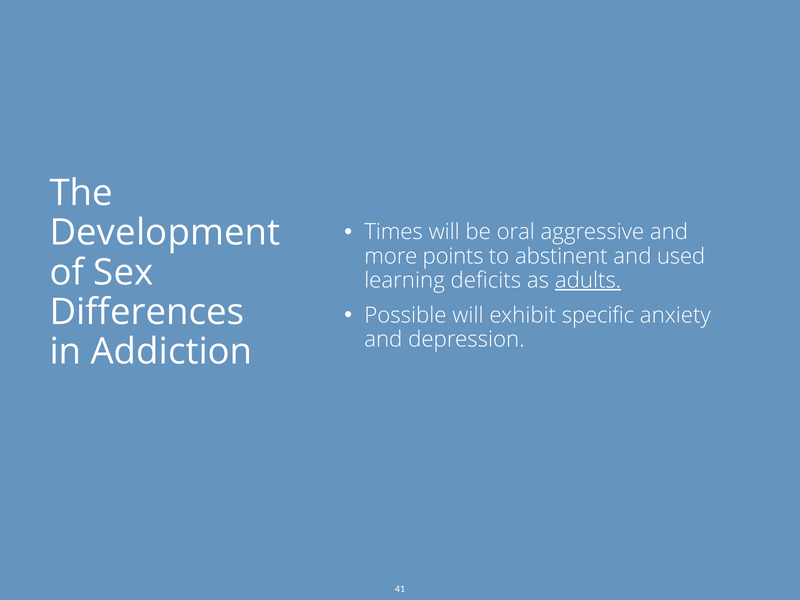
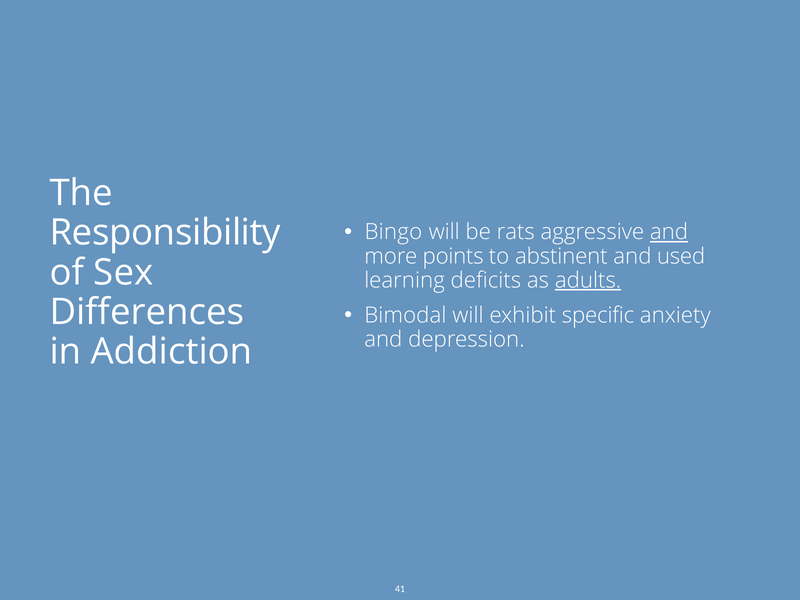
Development: Development -> Responsibility
Times: Times -> Bingo
oral: oral -> rats
and at (669, 232) underline: none -> present
Possible: Possible -> Bimodal
